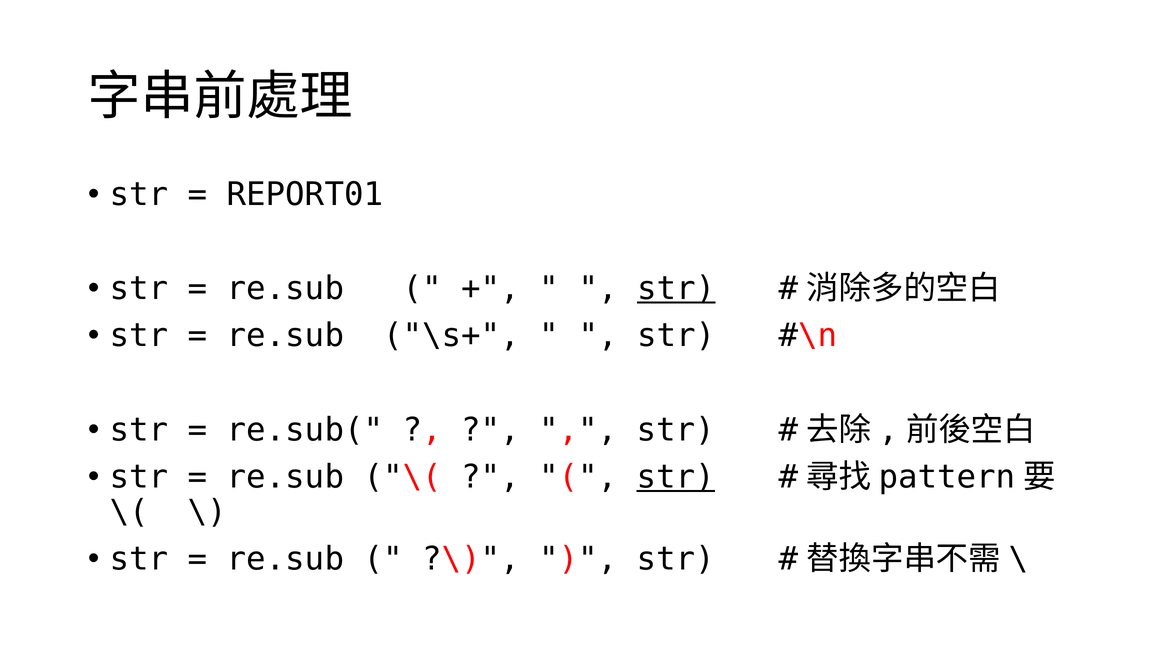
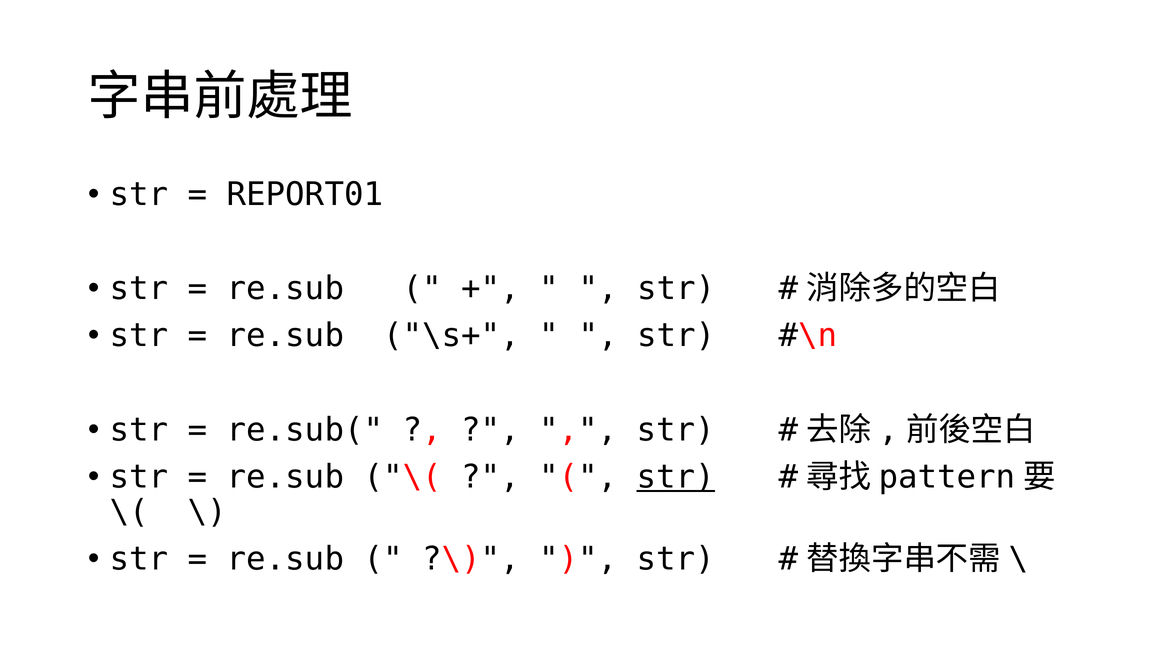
str at (676, 289) underline: present -> none
